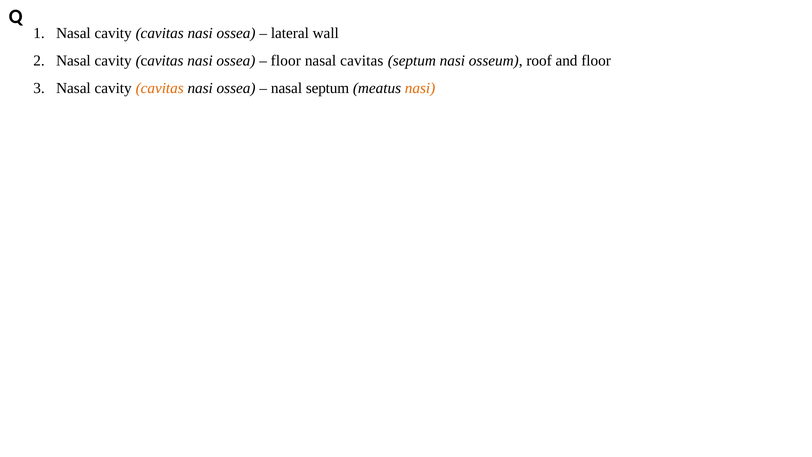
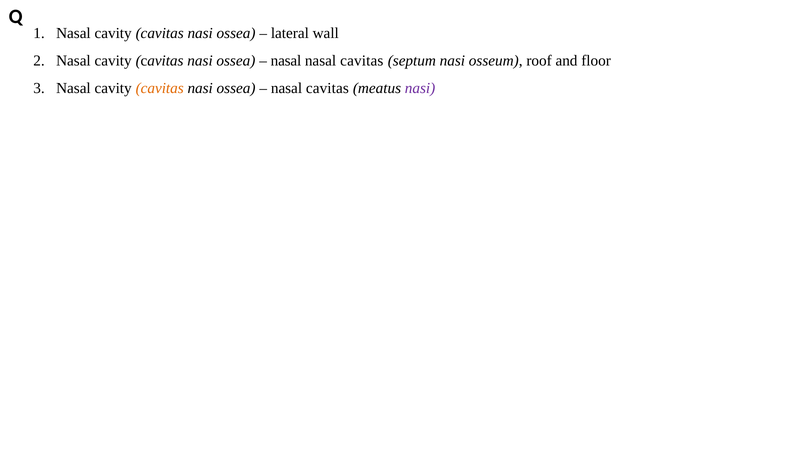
floor at (286, 61): floor -> nasal
septum at (328, 88): septum -> cavitas
nasi at (420, 88) colour: orange -> purple
